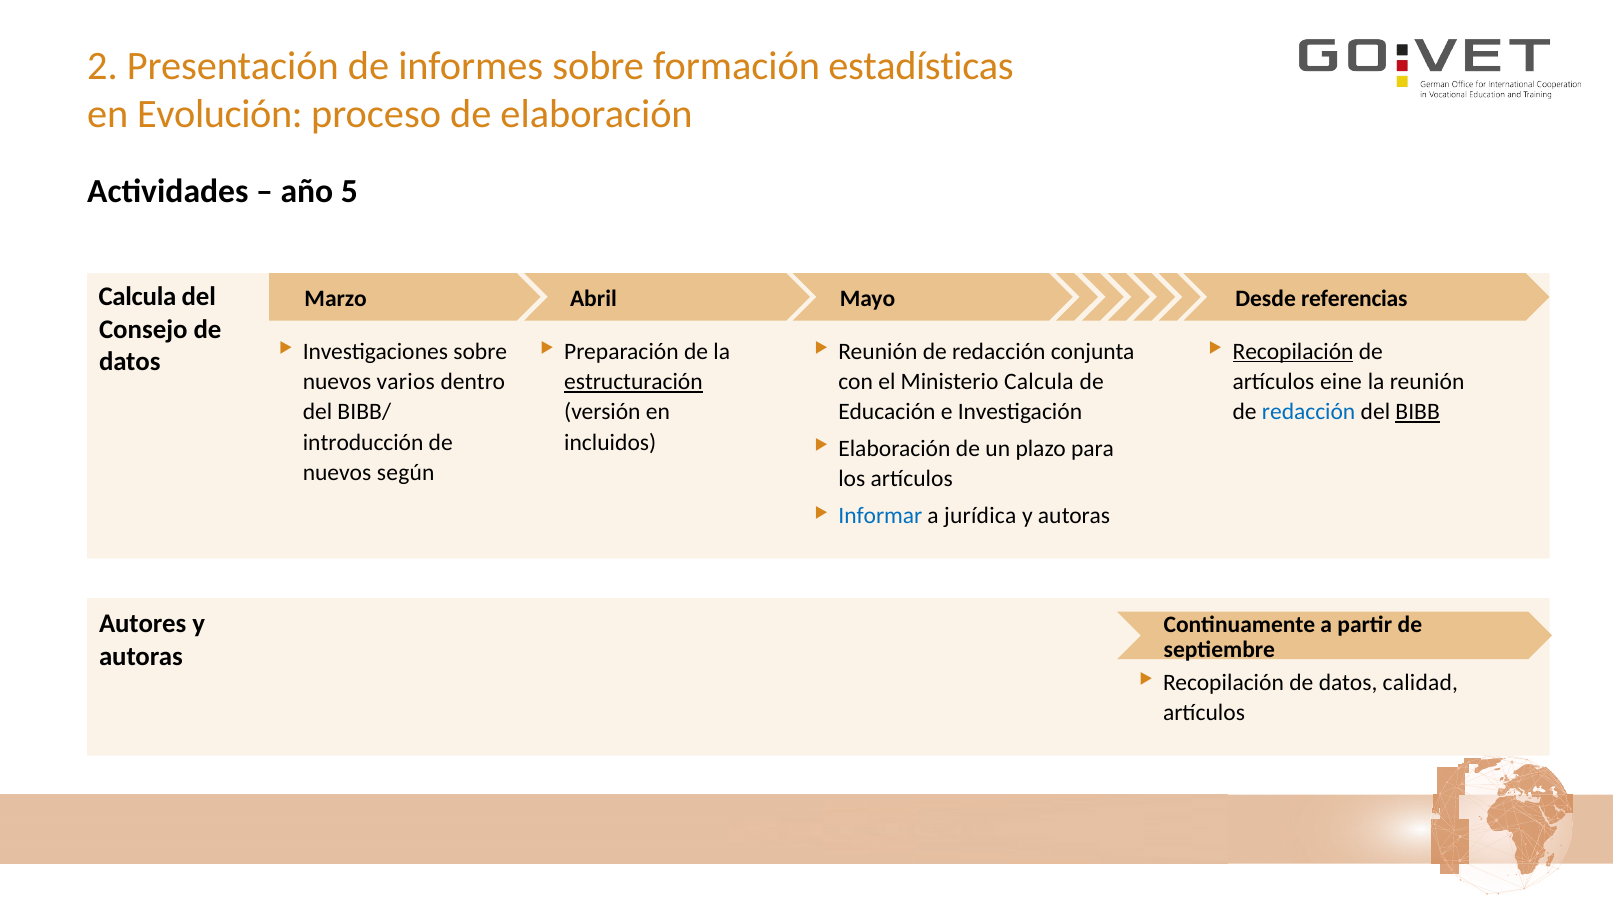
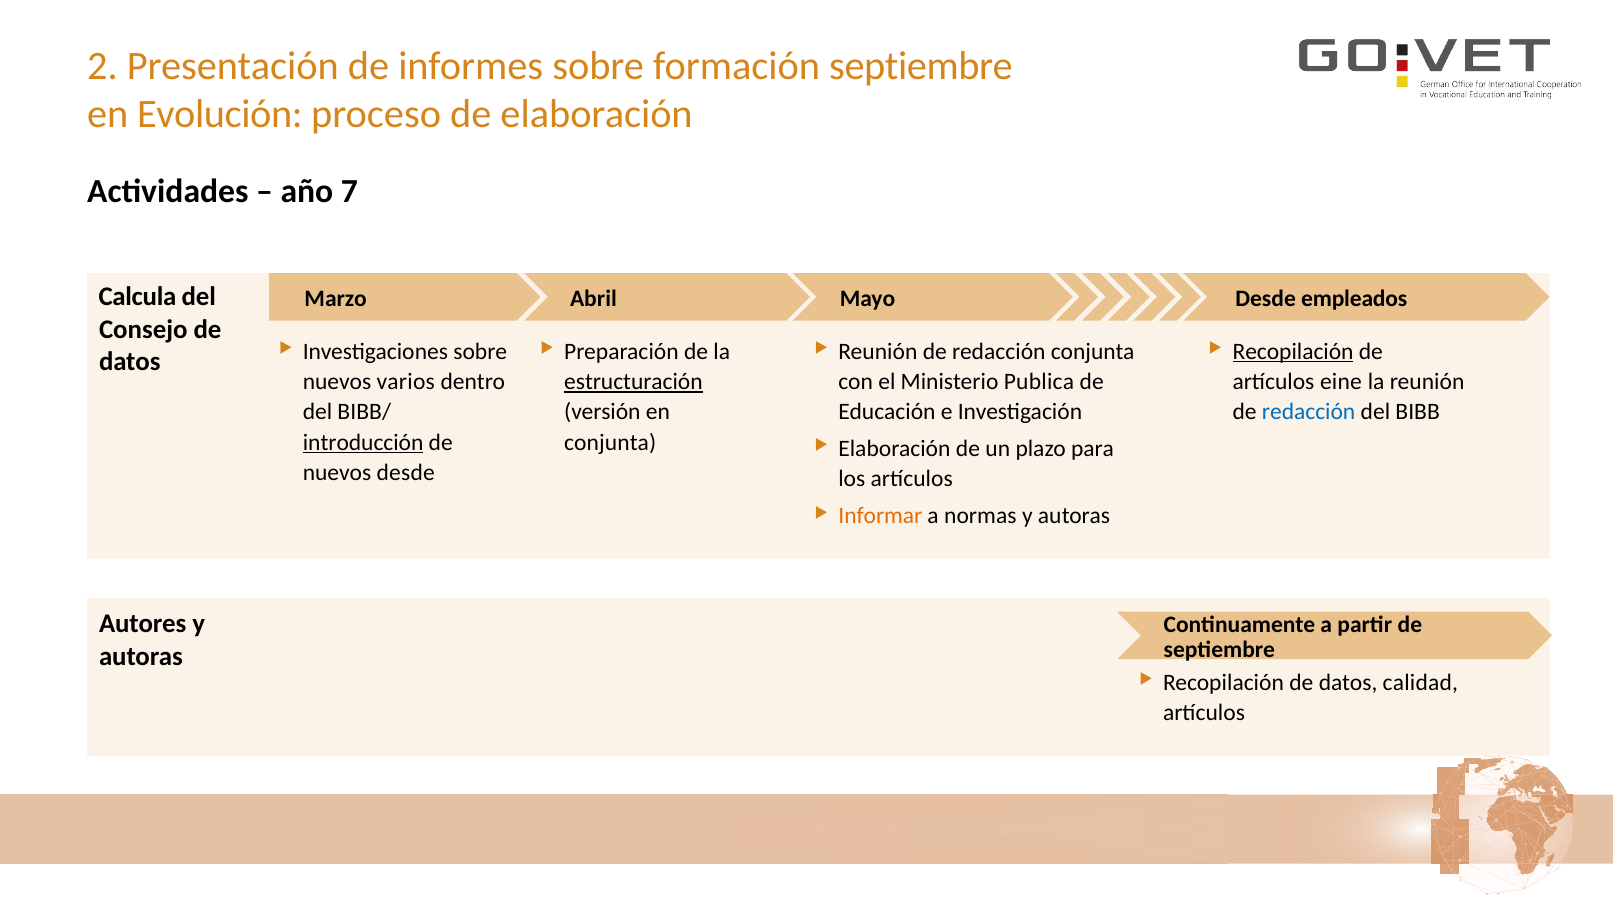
formación estadísticas: estadísticas -> septiembre
5: 5 -> 7
referencias: referencias -> empleados
Ministerio Calcula: Calcula -> Publica
BIBB underline: present -> none
introducción underline: none -> present
incluidos at (610, 442): incluidos -> conjunta
nuevos según: según -> desde
Informar colour: blue -> orange
jurídica: jurídica -> normas
